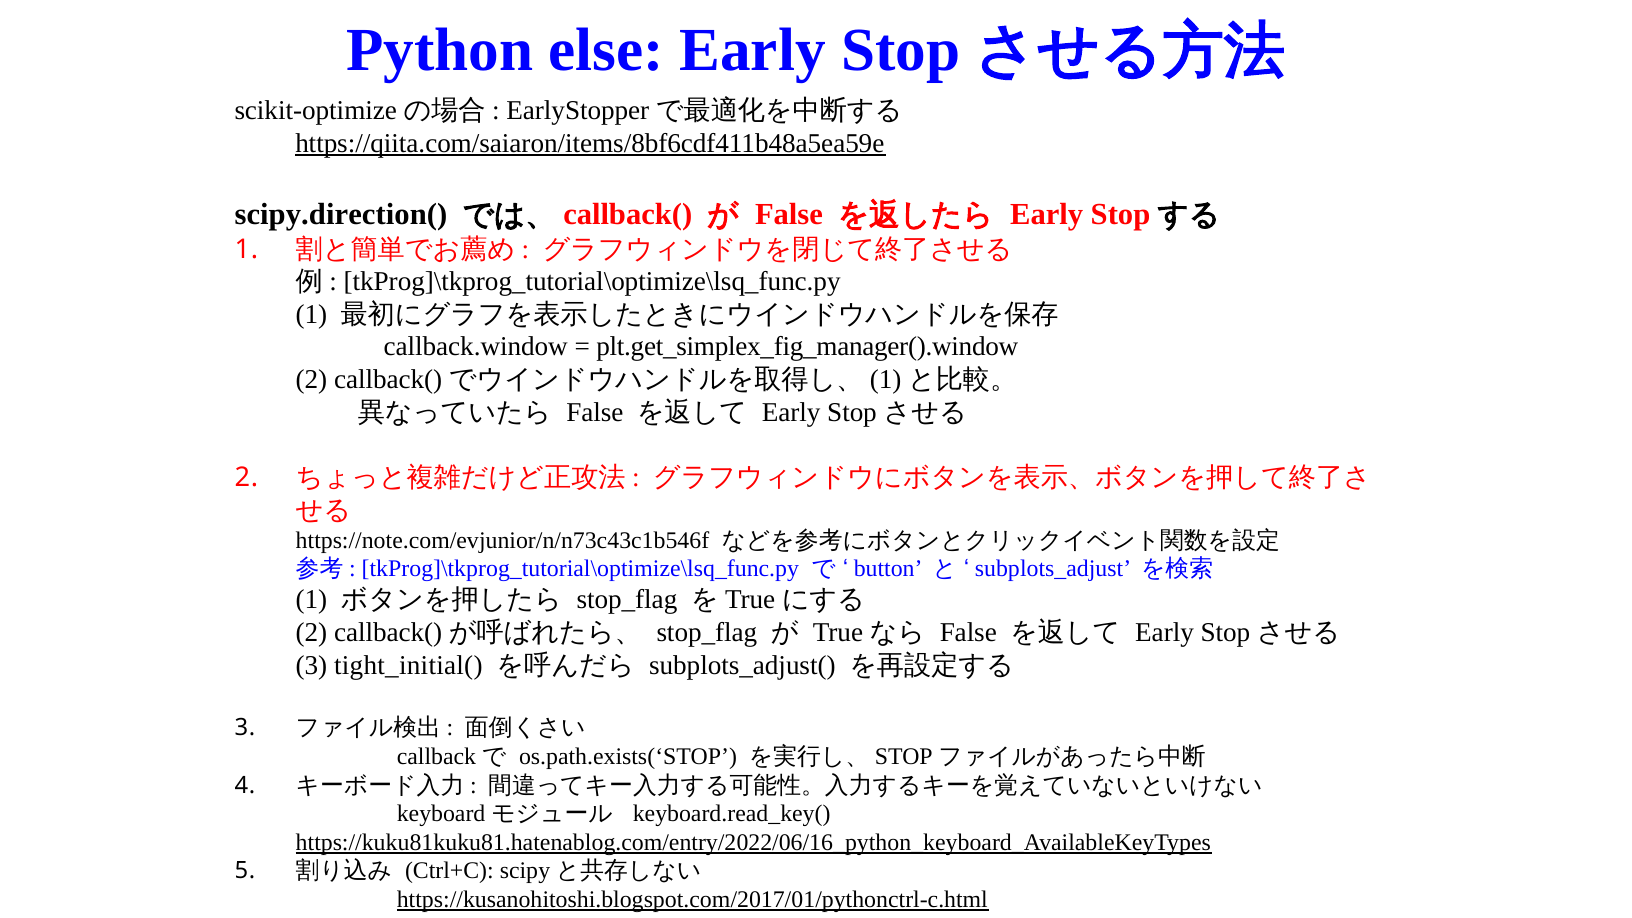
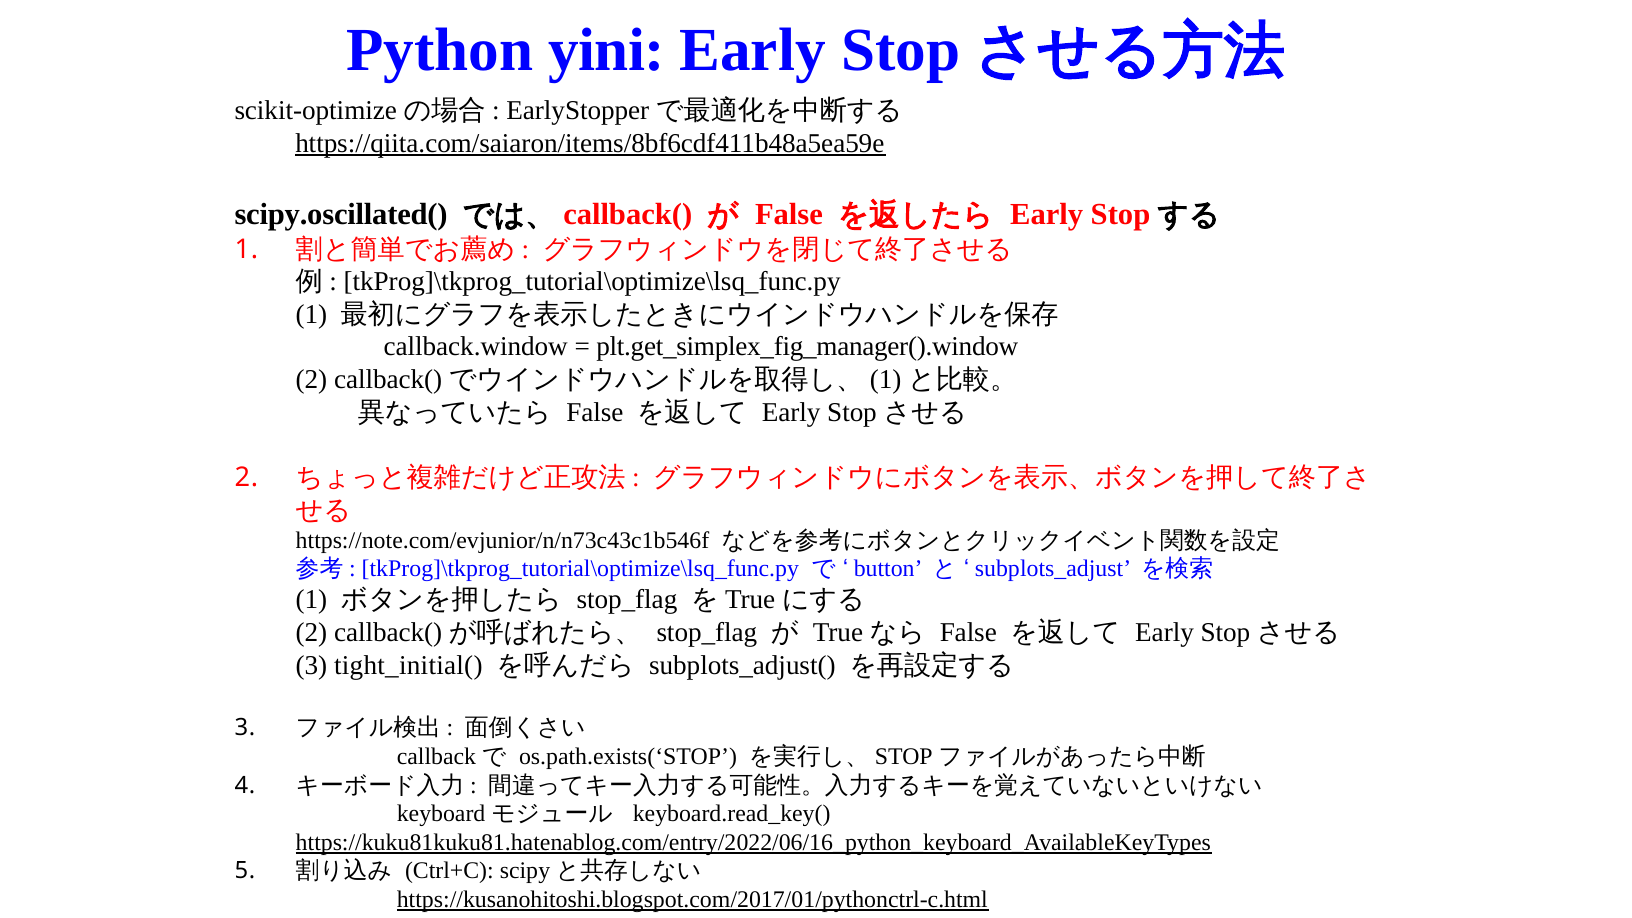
else: else -> yini
scipy.direction(: scipy.direction( -> scipy.oscillated(
